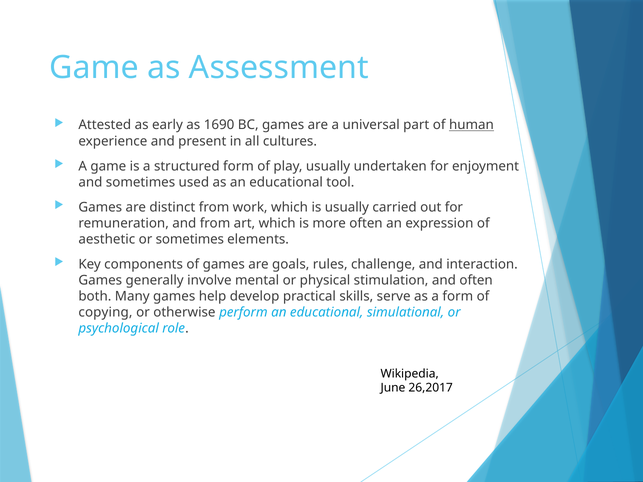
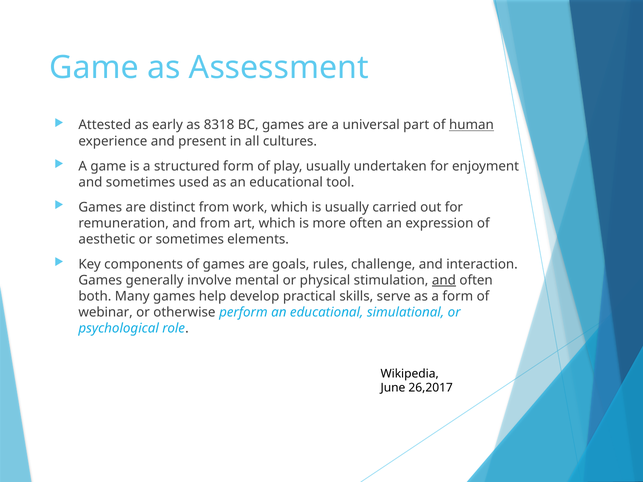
1690: 1690 -> 8318
and at (444, 281) underline: none -> present
copying: copying -> webinar
